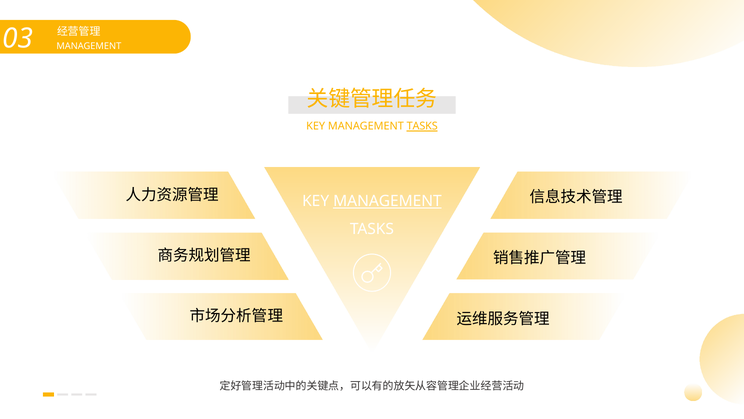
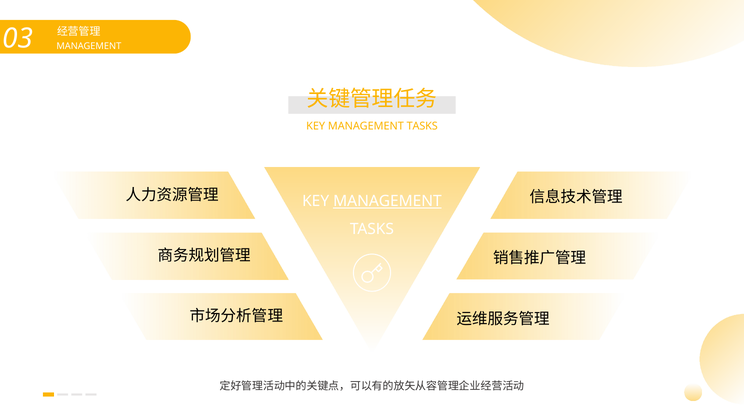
TASKS at (422, 126) underline: present -> none
